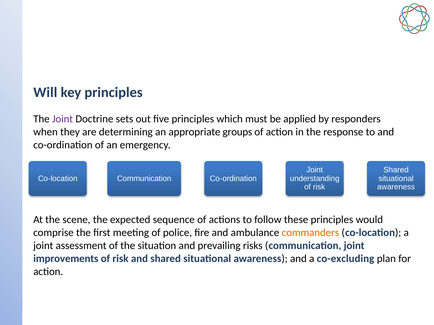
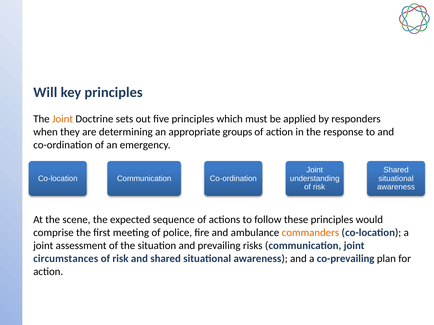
Joint at (63, 119) colour: purple -> orange
improvements: improvements -> circumstances
co-excluding: co-excluding -> co-prevailing
